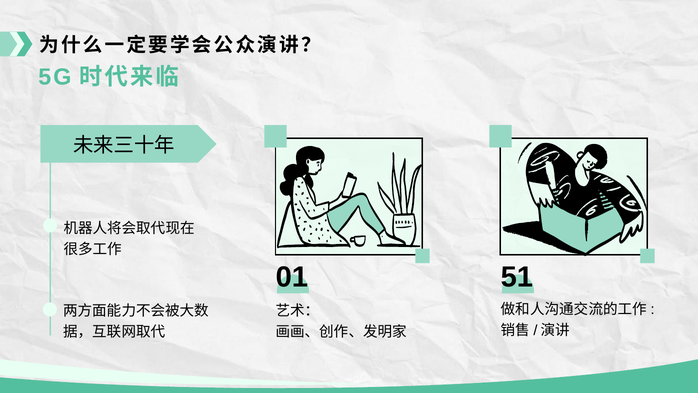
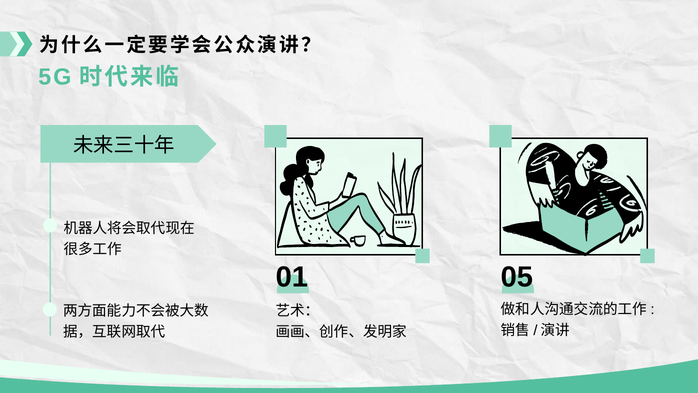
51: 51 -> 05
